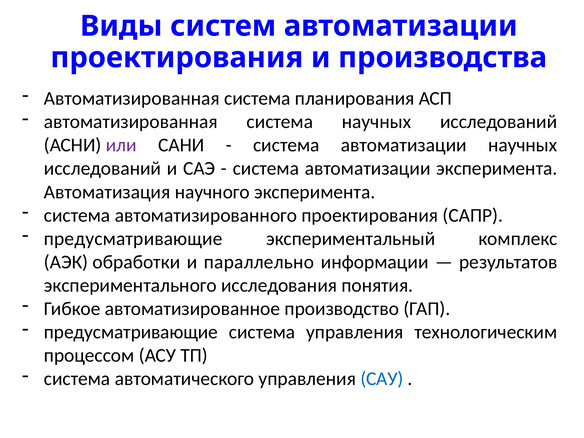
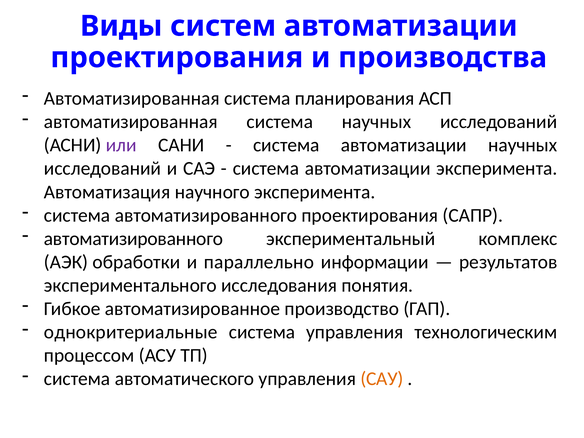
предусматривающие at (133, 239): предусматривающие -> автоматизированного
предусматривающие at (131, 332): предусматривающие -> однокритериальные
САУ colour: blue -> orange
